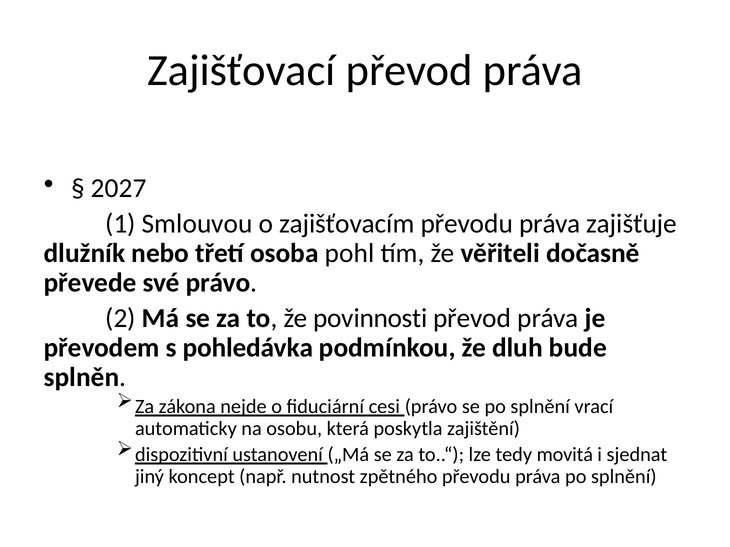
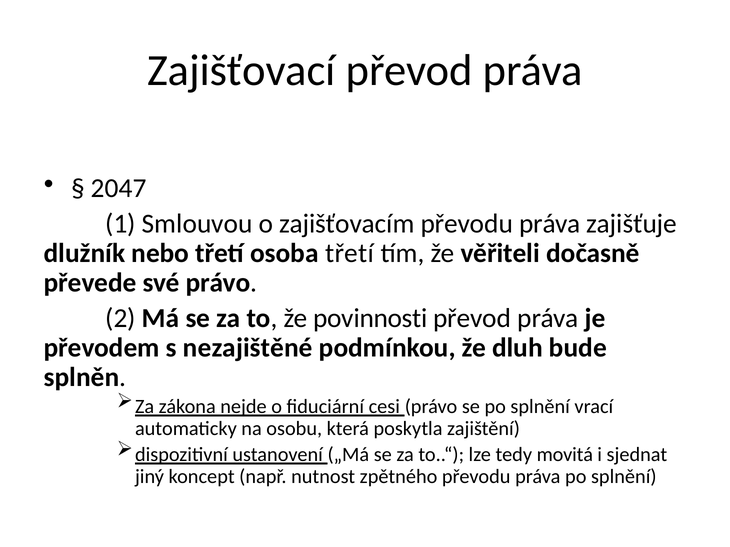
2027: 2027 -> 2047
osoba pohl: pohl -> třetí
pohledávka: pohledávka -> nezajištěné
